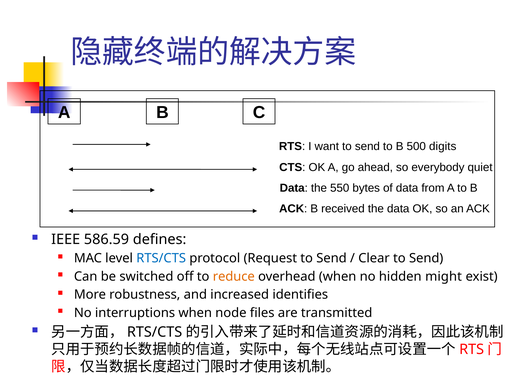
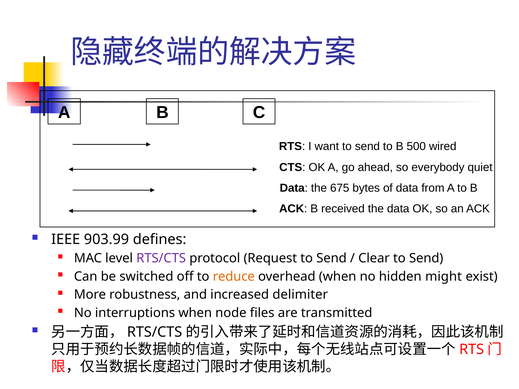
digits: digits -> wired
550: 550 -> 675
586.59: 586.59 -> 903.99
RTS/CTS at (161, 259) colour: blue -> purple
identifies: identifies -> delimiter
